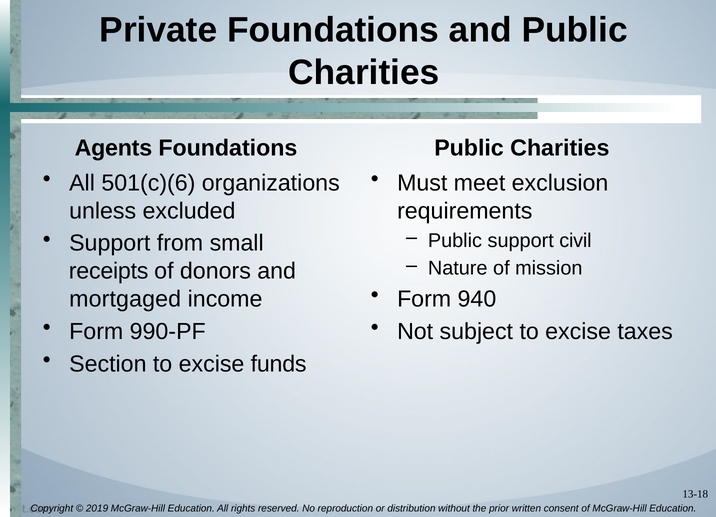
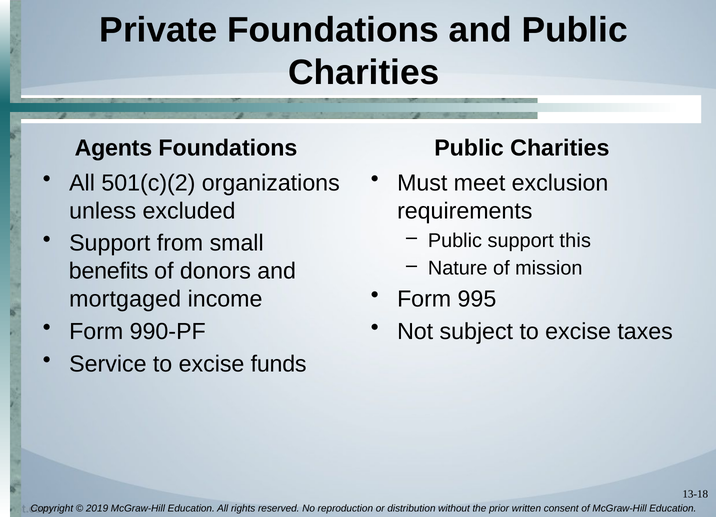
501(c)(6: 501(c)(6 -> 501(c)(2
civil: civil -> this
receipts: receipts -> benefits
940: 940 -> 995
Section: Section -> Service
